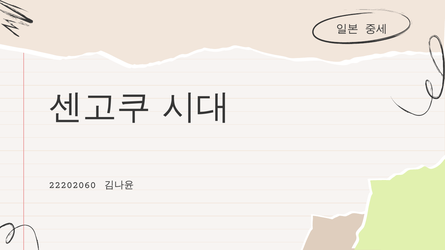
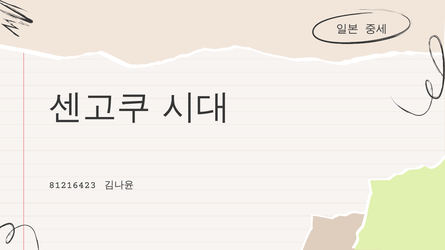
22202060: 22202060 -> 81216423
